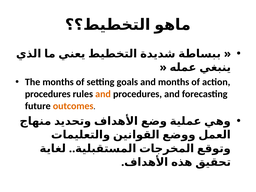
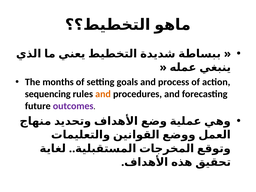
and months: months -> process
procedures at (48, 94): procedures -> sequencing
outcomes colour: orange -> purple
